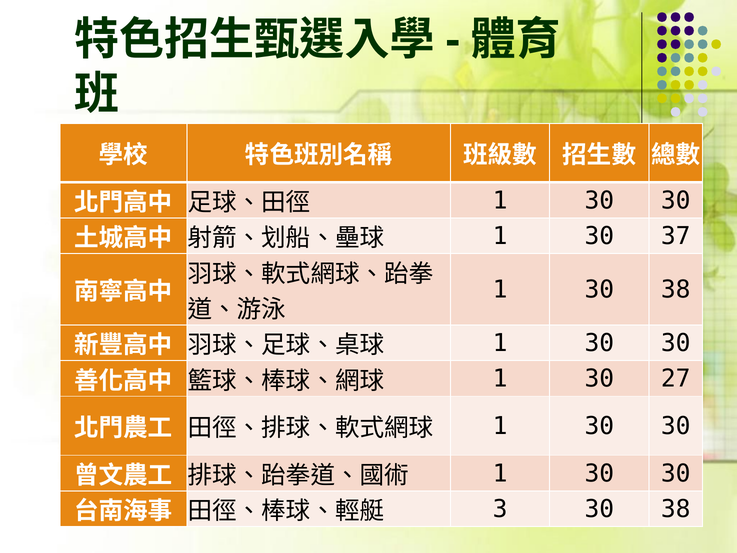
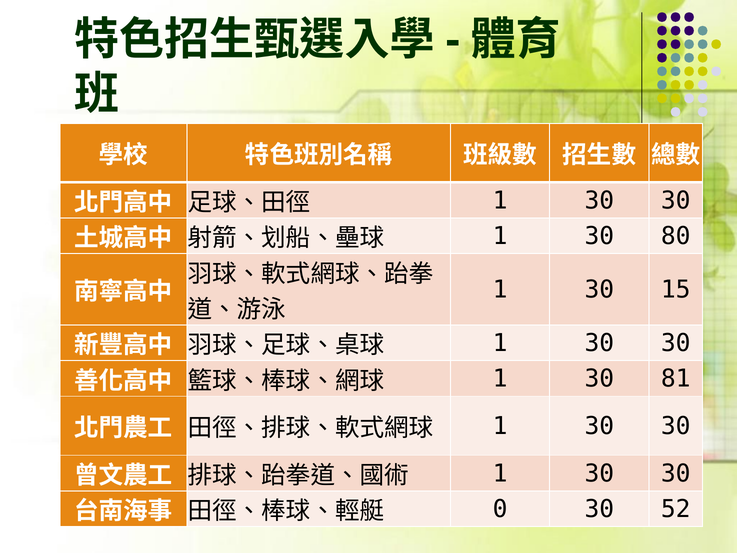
37: 37 -> 80
1 30 38: 38 -> 15
27: 27 -> 81
3: 3 -> 0
38 at (676, 509): 38 -> 52
